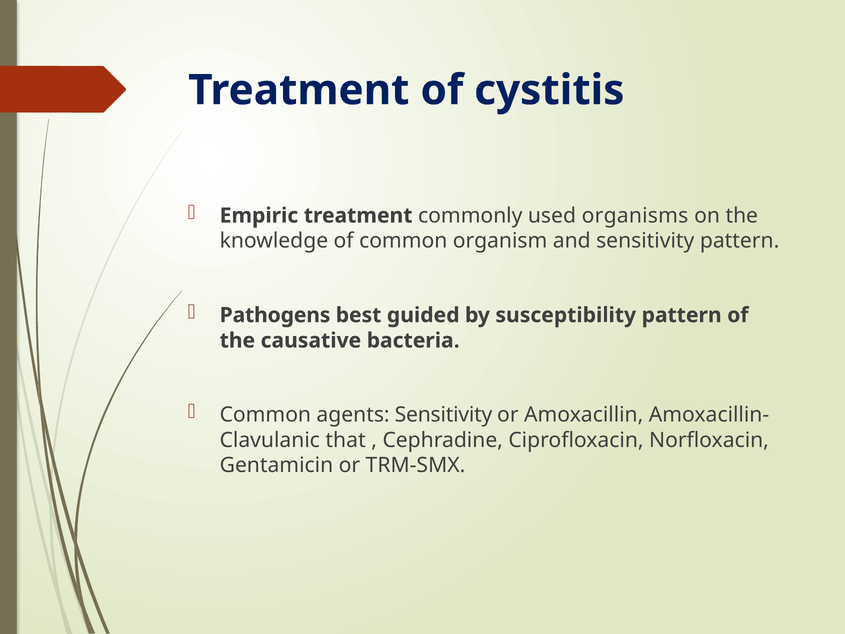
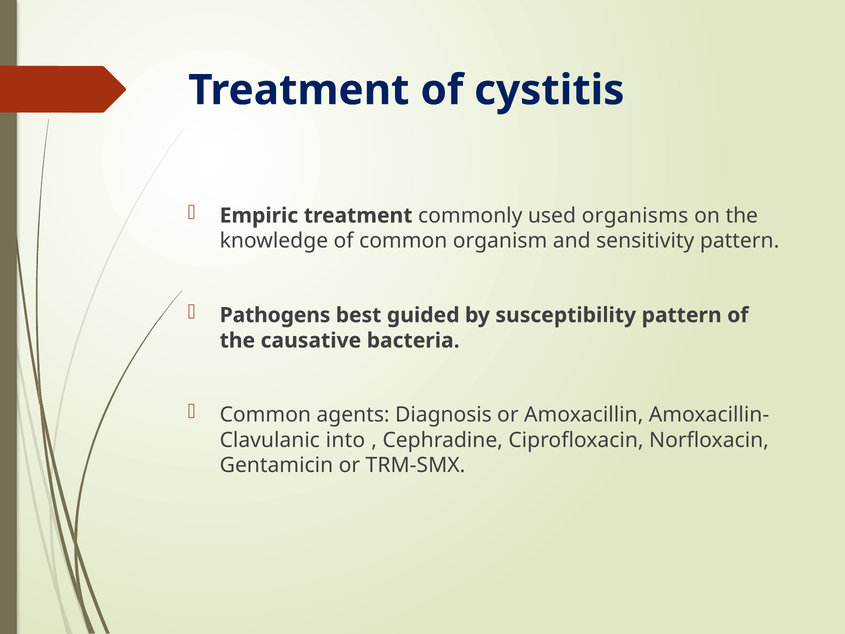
agents Sensitivity: Sensitivity -> Diagnosis
that: that -> into
